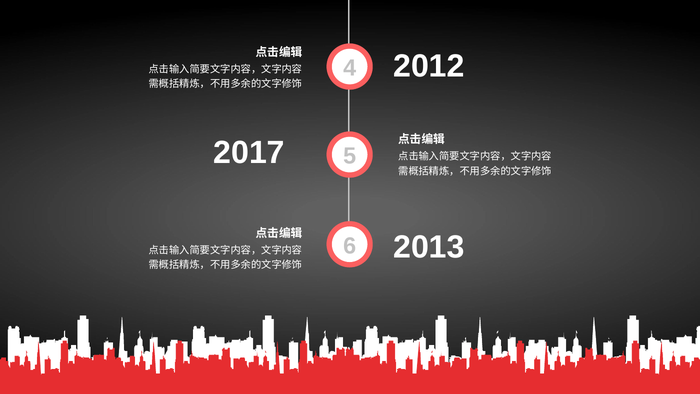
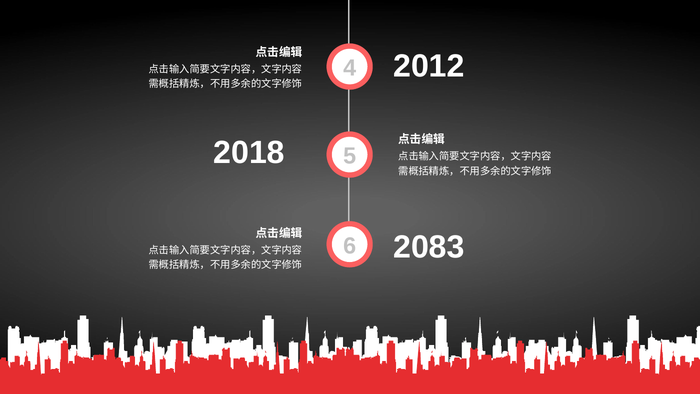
2017: 2017 -> 2018
2013: 2013 -> 2083
